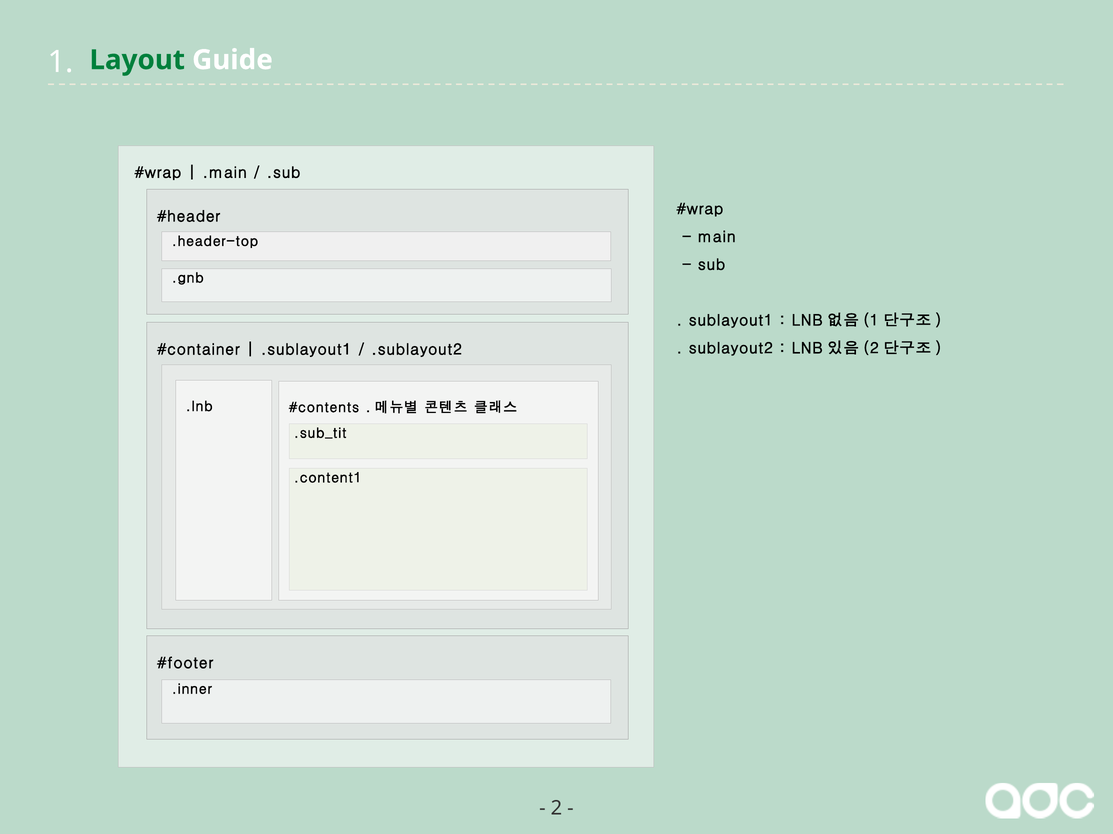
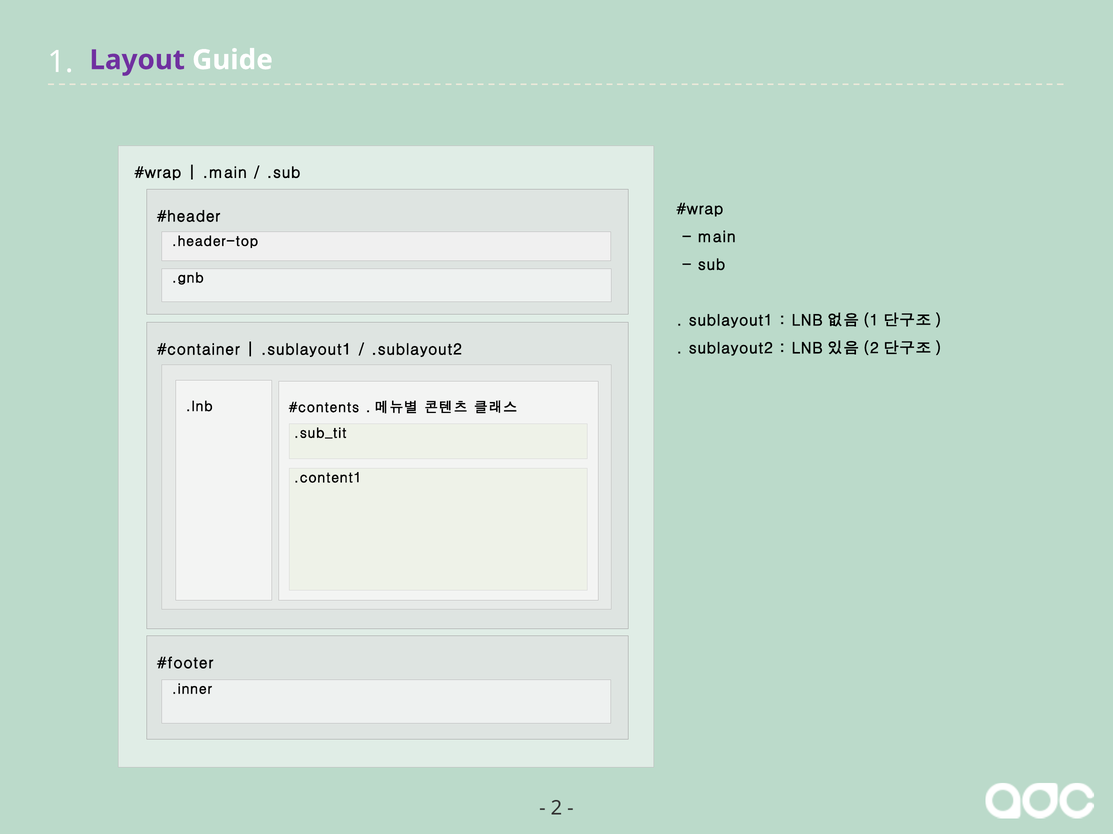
Layout colour: green -> purple
